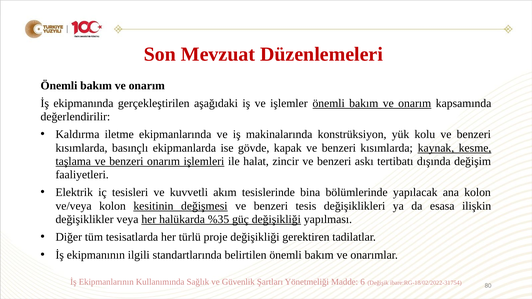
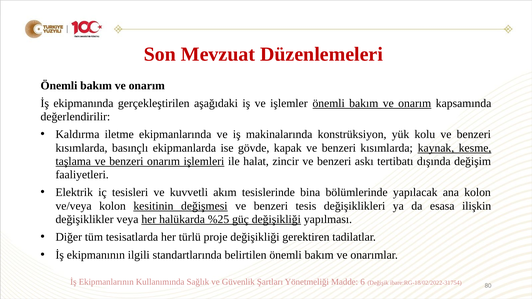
%35: %35 -> %25
